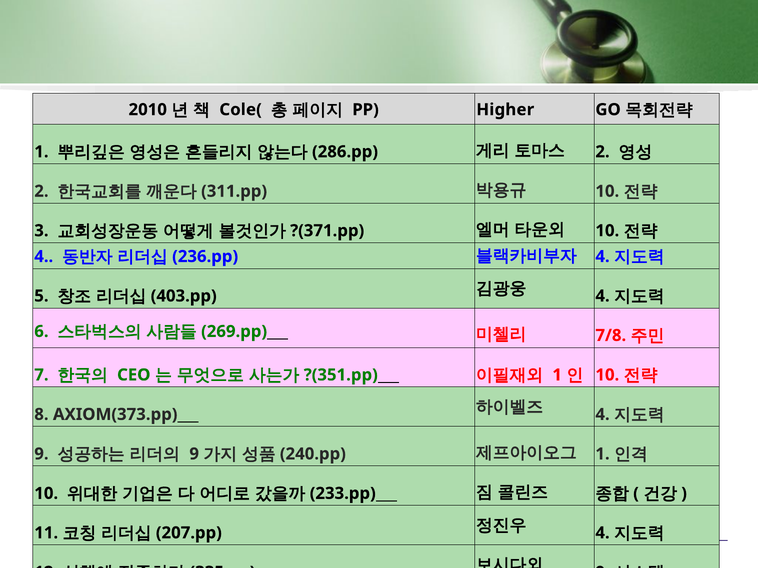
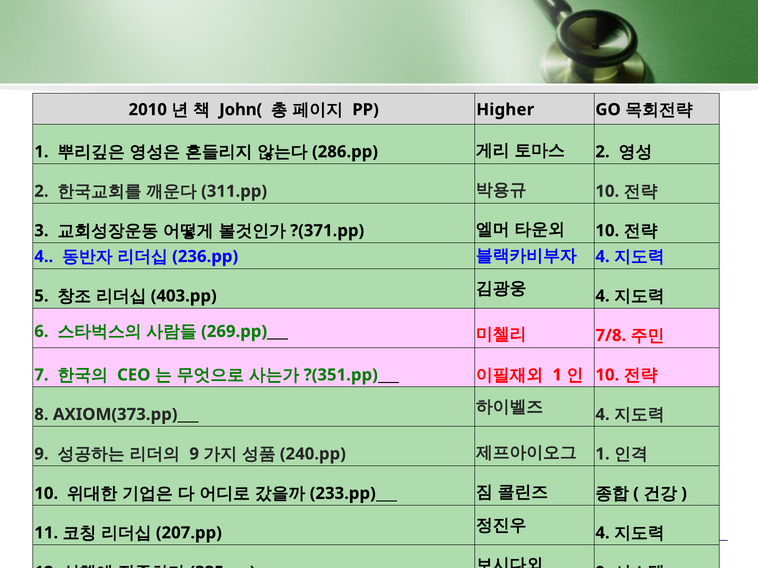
Cole(: Cole( -> John(
